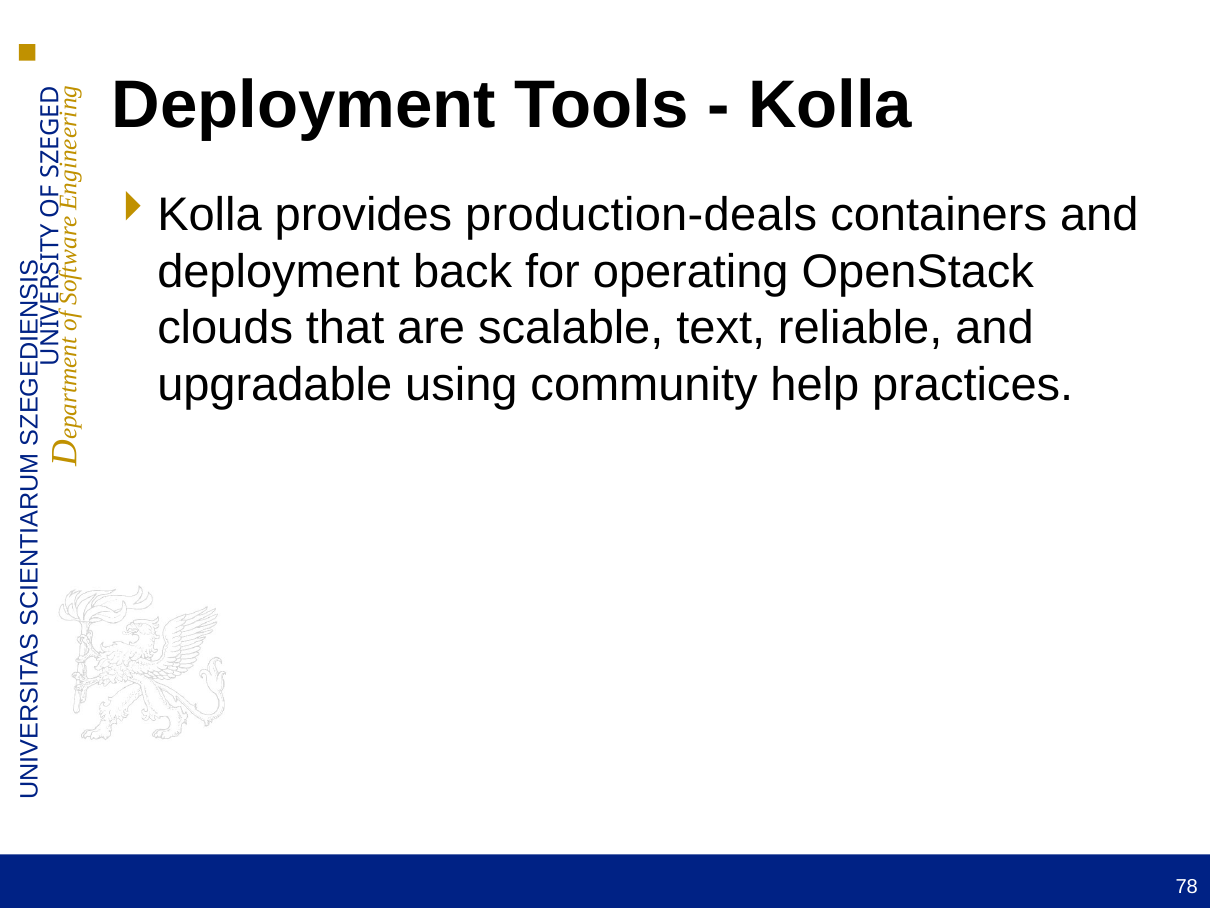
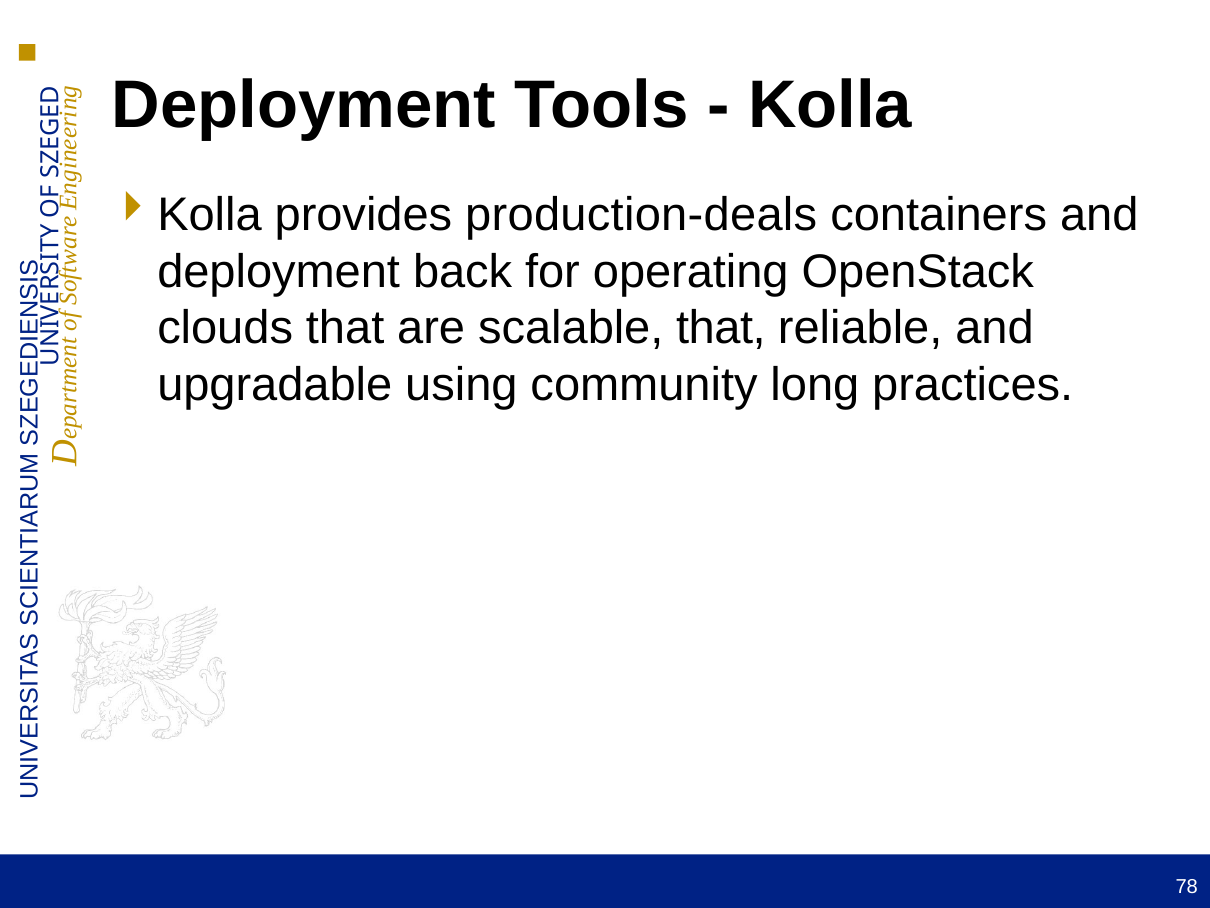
scalable text: text -> that
help: help -> long
